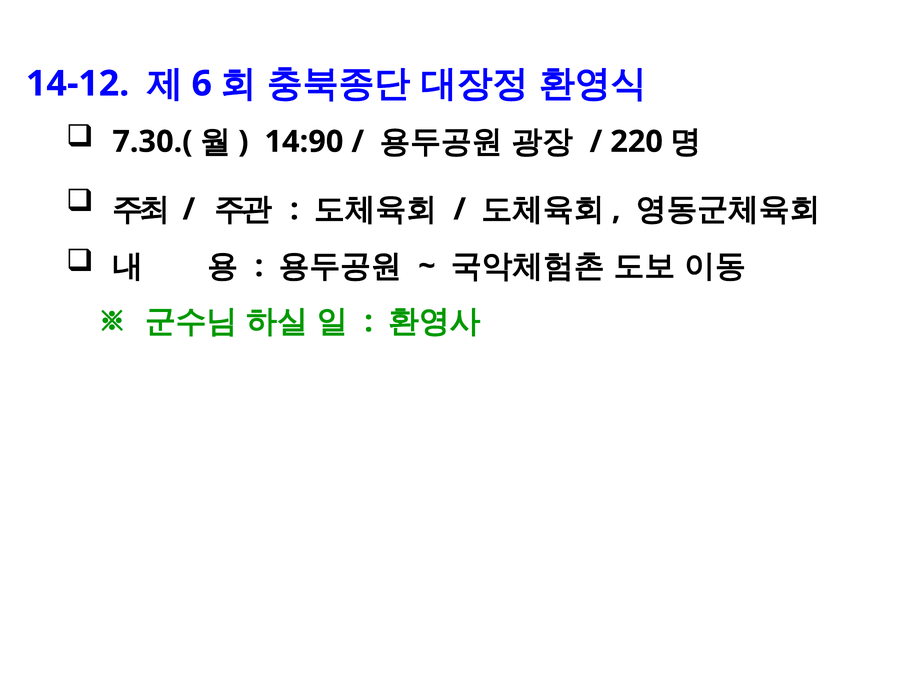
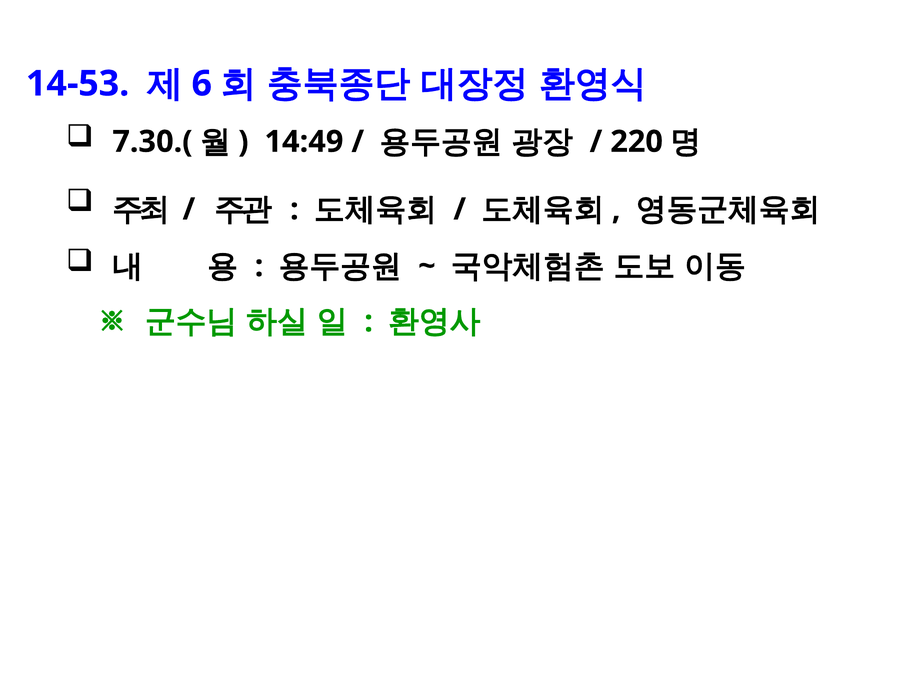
14-12: 14-12 -> 14-53
14:90: 14:90 -> 14:49
